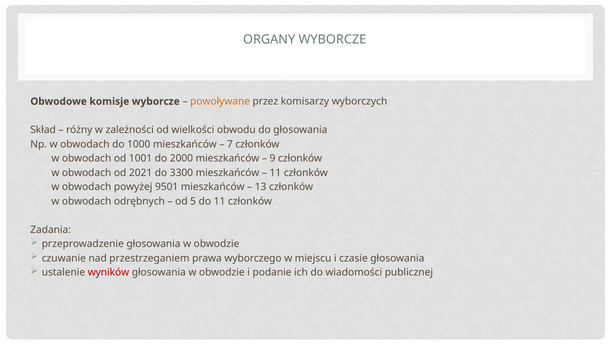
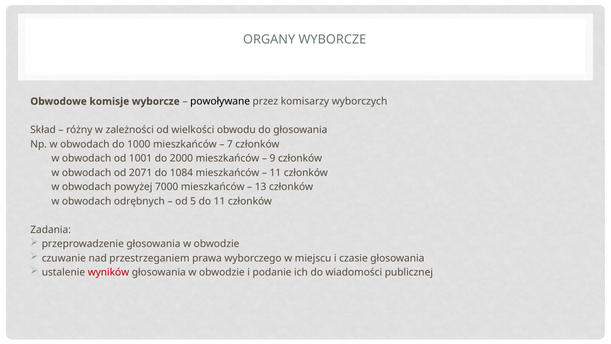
powoływane colour: orange -> black
2021: 2021 -> 2071
3300: 3300 -> 1084
9501: 9501 -> 7000
